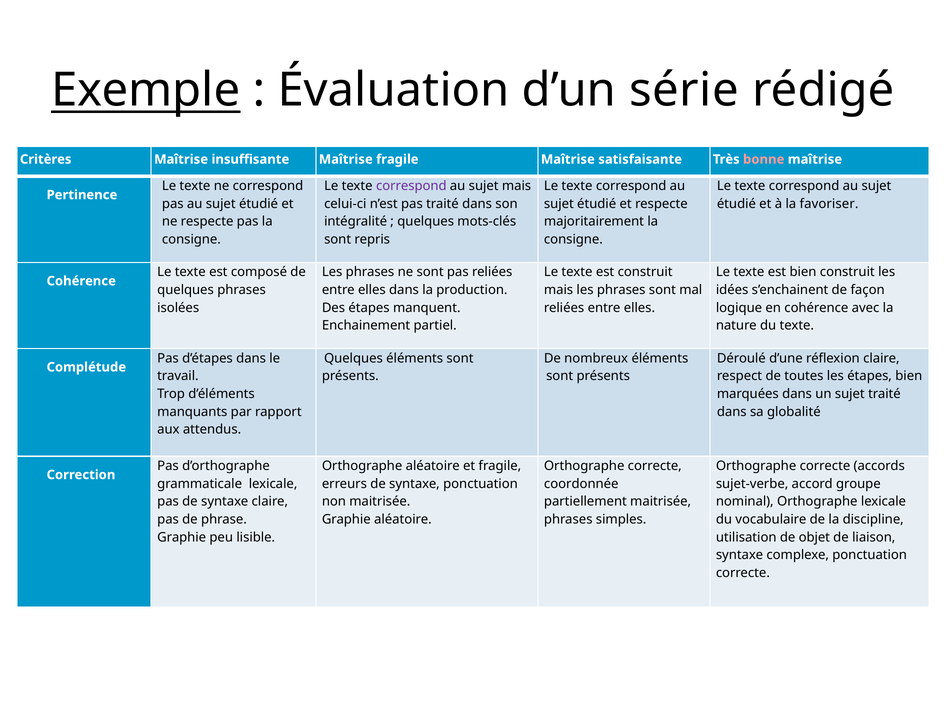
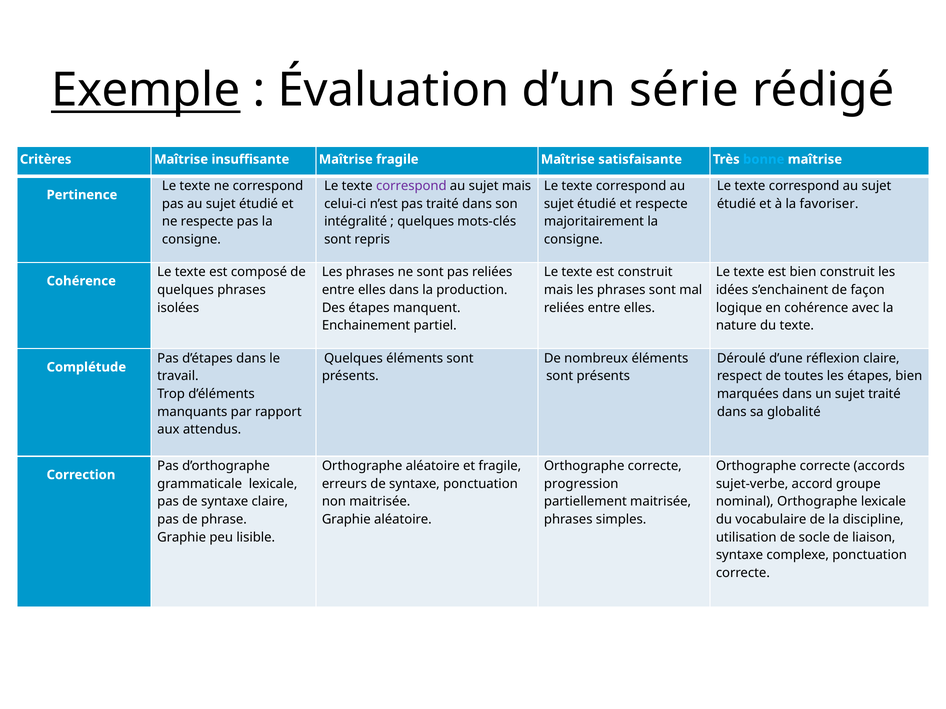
bonne colour: pink -> light blue
coordonnée: coordonnée -> progression
objet: objet -> socle
